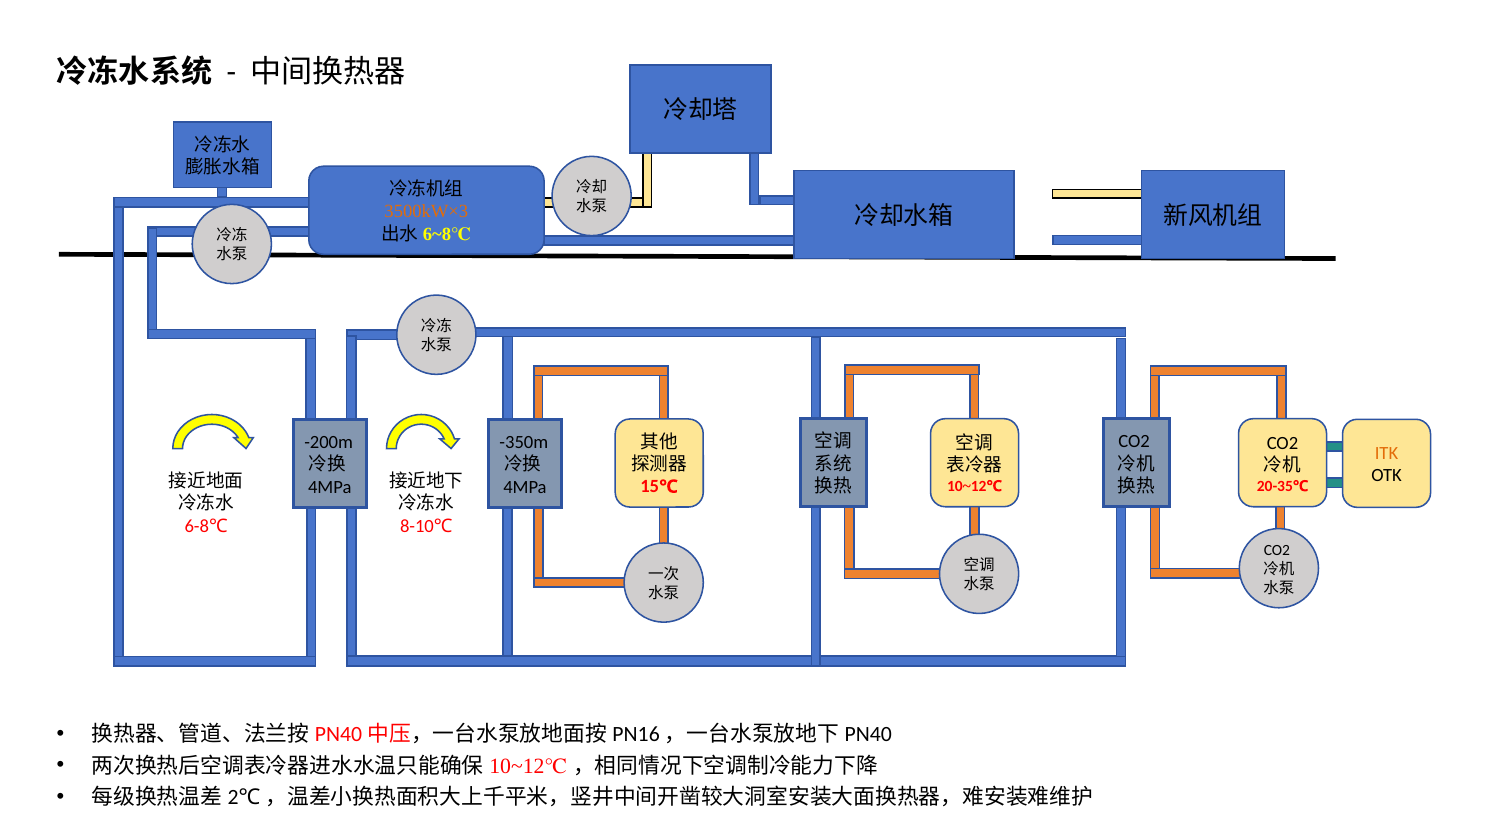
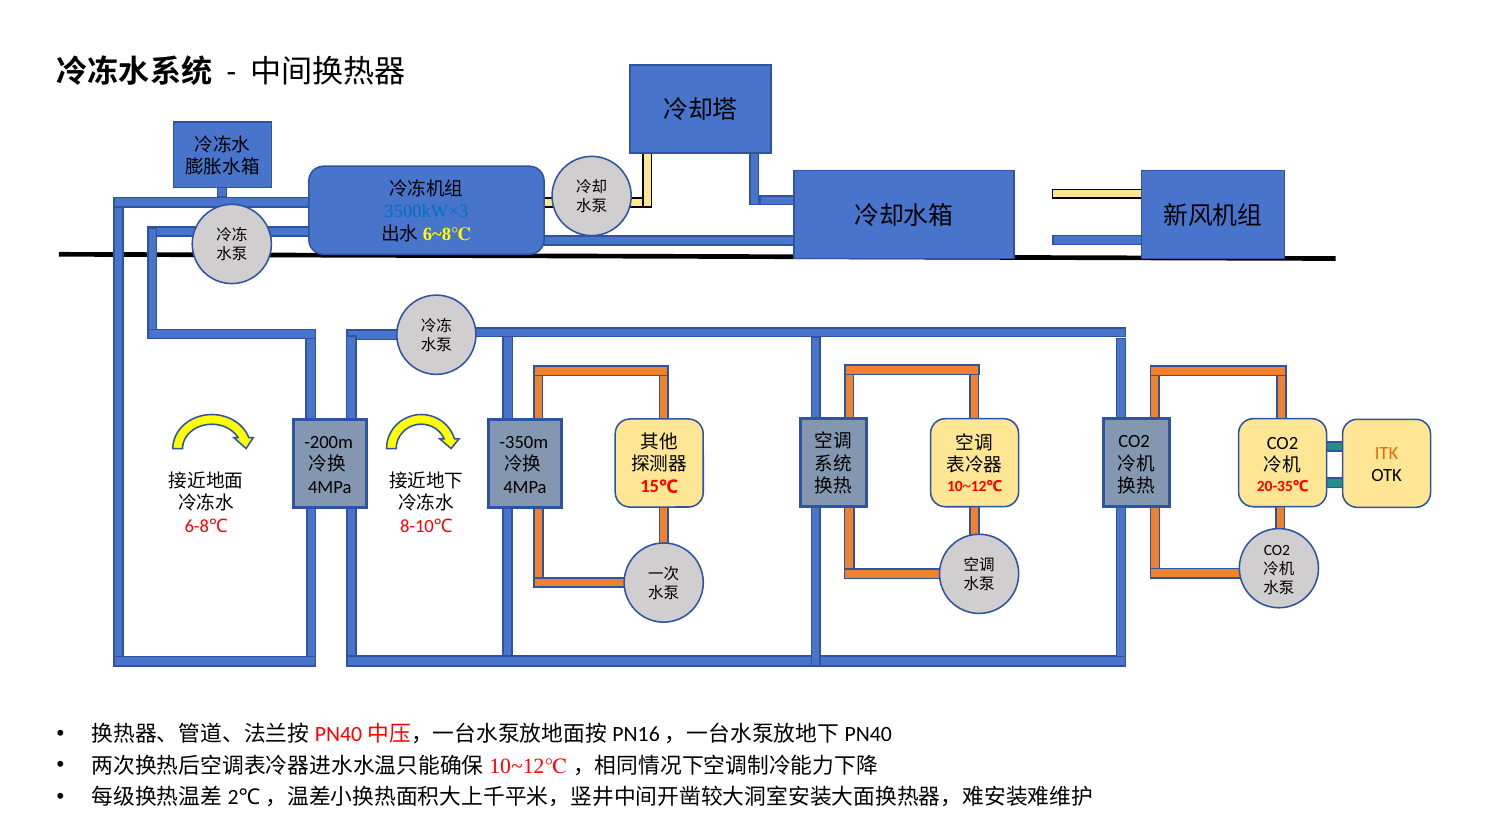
3500kW×3 colour: orange -> blue
